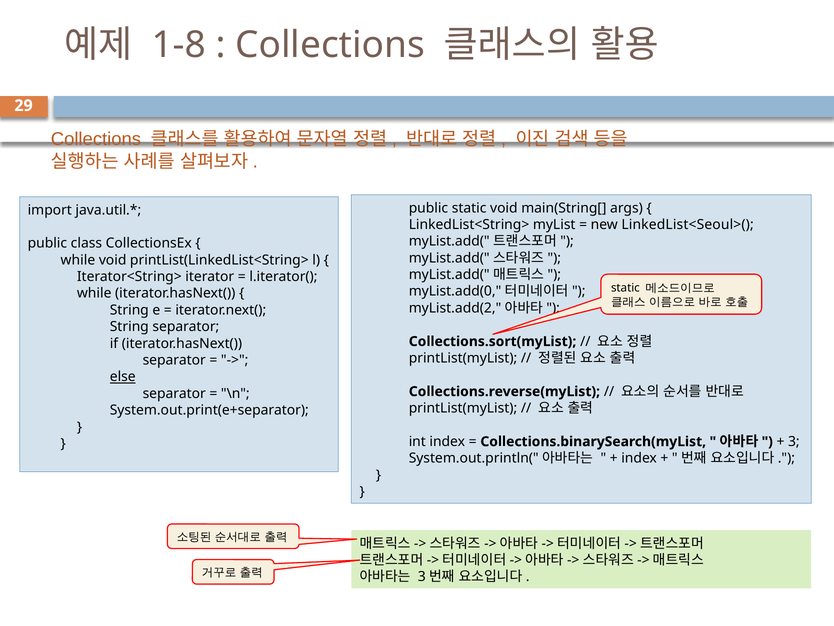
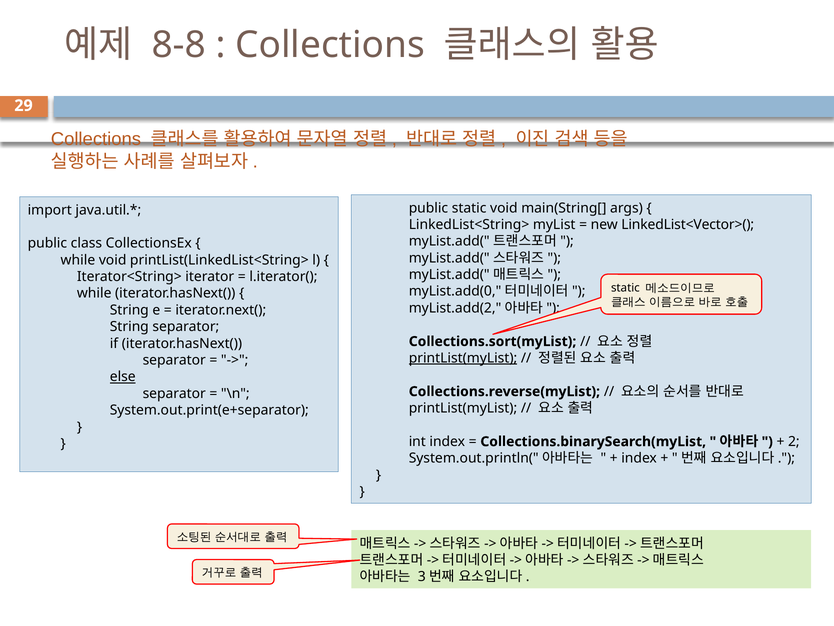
1-8: 1-8 -> 8-8
LinkedList<Seoul>(: LinkedList<Seoul>( -> LinkedList<Vector>(
printList(myList at (463, 358) underline: none -> present
3: 3 -> 2
